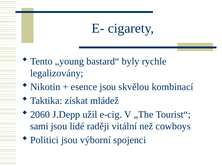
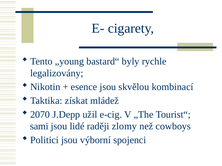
2060: 2060 -> 2070
vitální: vitální -> zlomy
